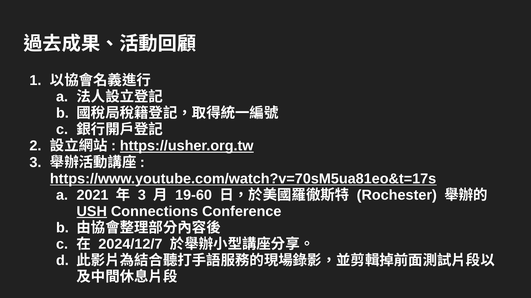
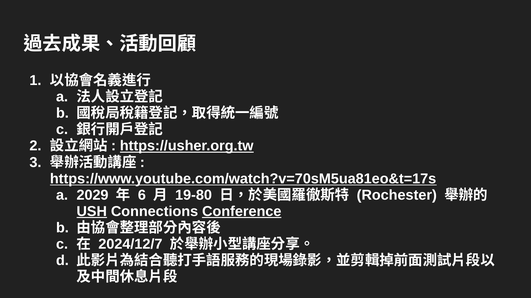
2021: 2021 -> 2029
3 at (142, 195): 3 -> 6
19-60: 19-60 -> 19-80
Conference underline: none -> present
